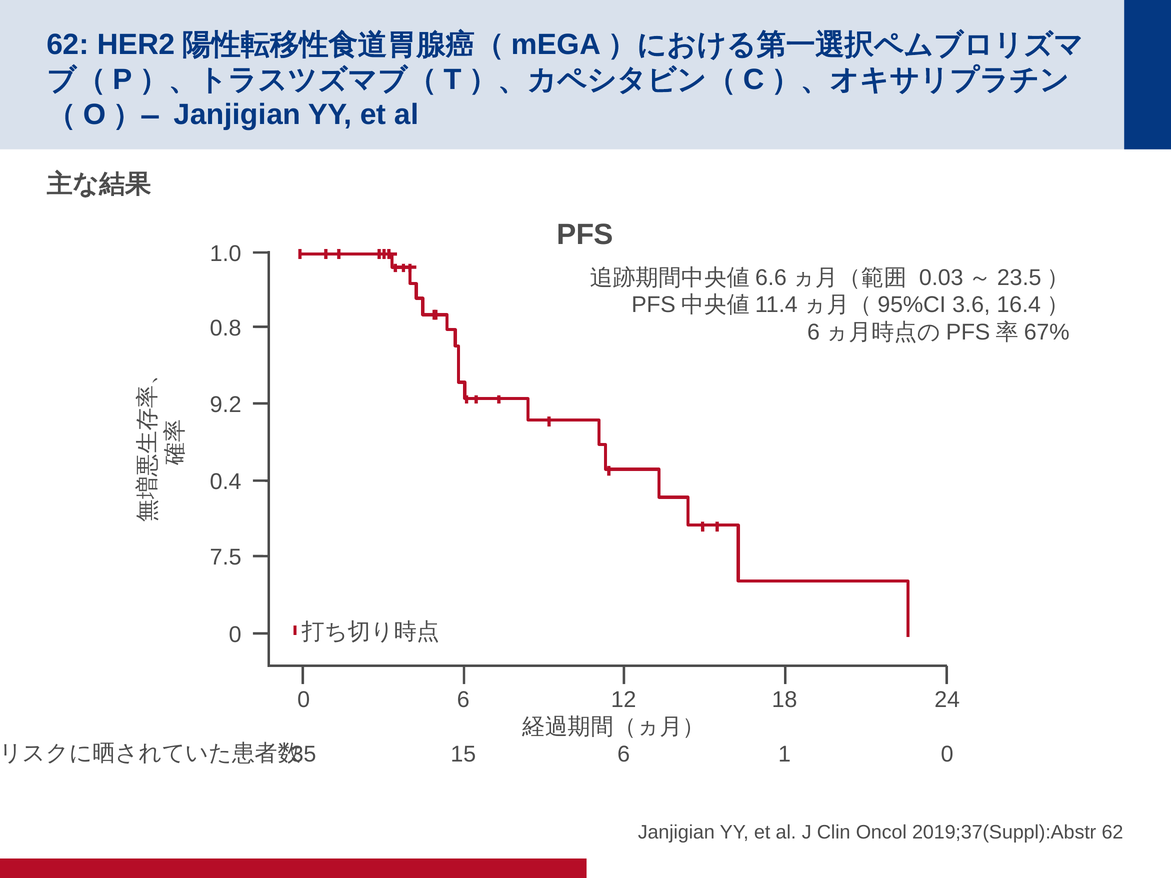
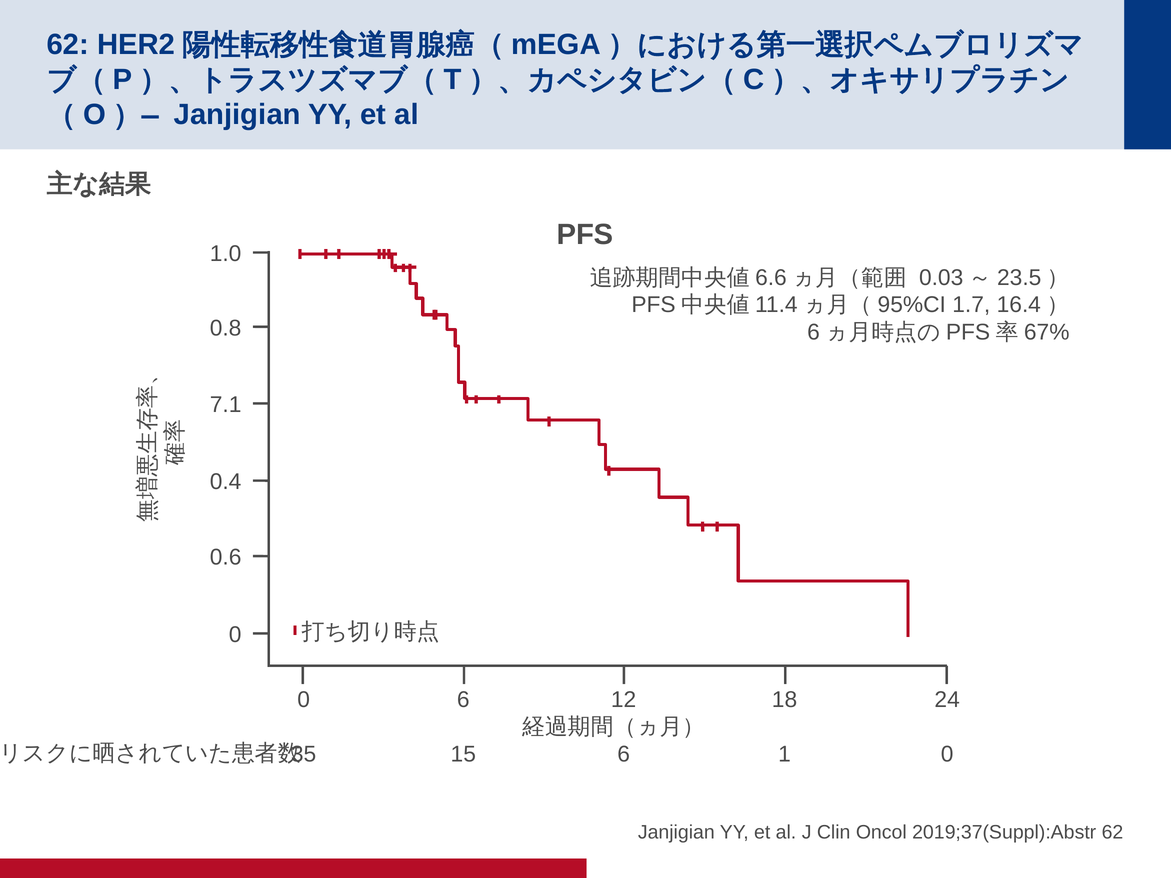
3.6: 3.6 -> 1.7
9.2: 9.2 -> 7.1
7.5: 7.5 -> 0.6
